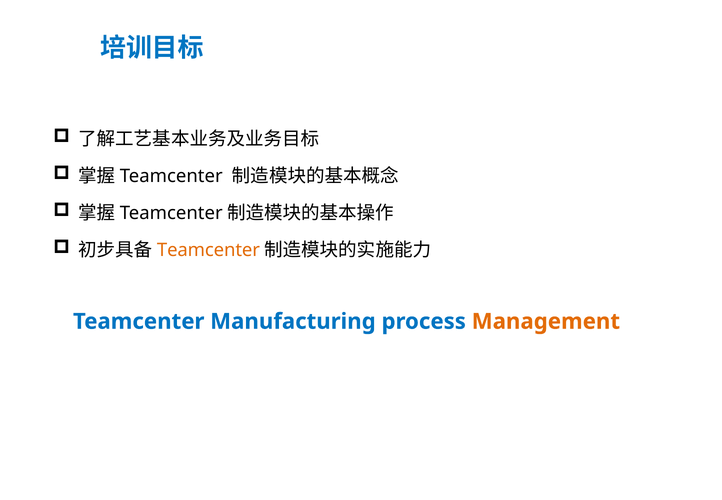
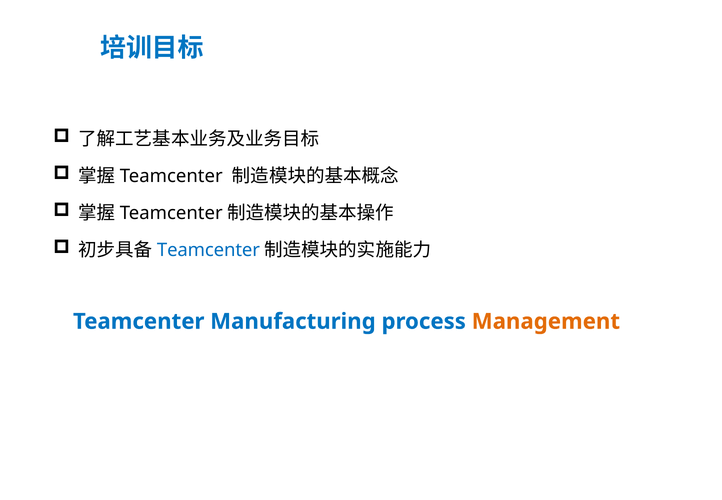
Teamcenter at (208, 250) colour: orange -> blue
